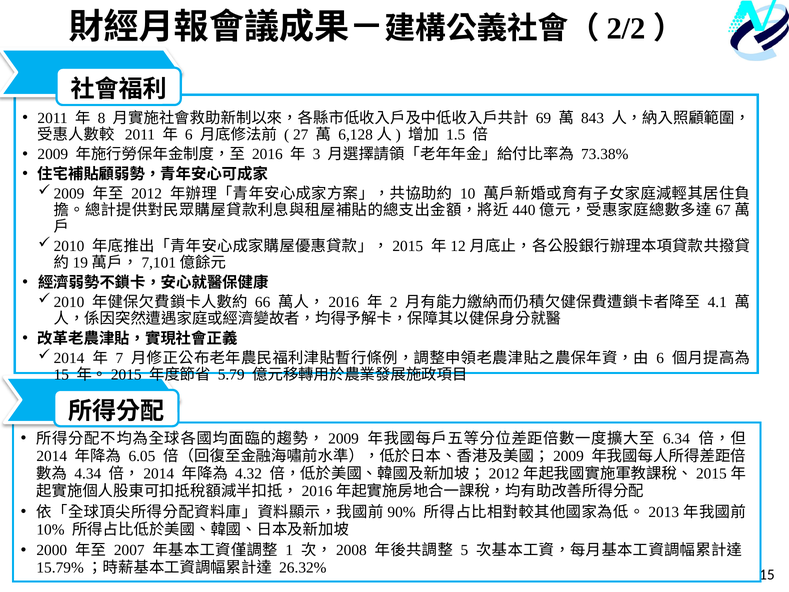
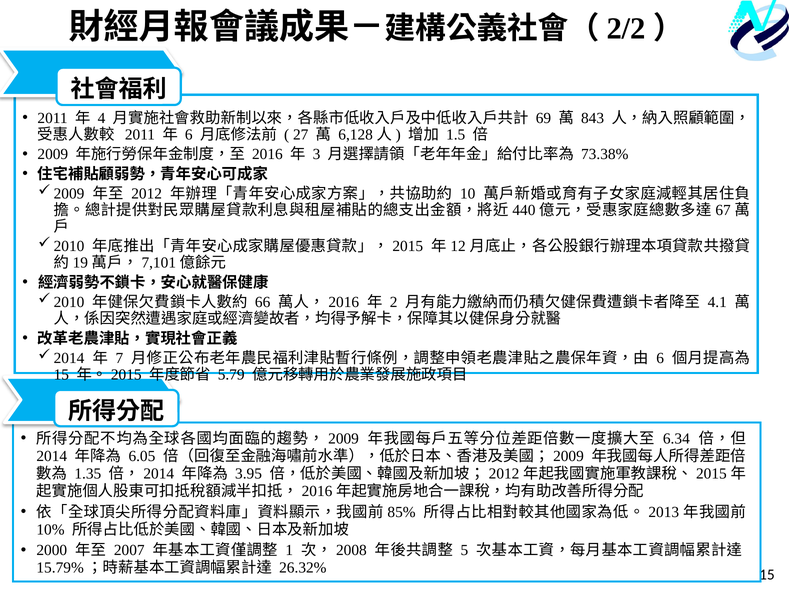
8: 8 -> 4
4.34: 4.34 -> 1.35
4.32: 4.32 -> 3.95
90%: 90% -> 85%
